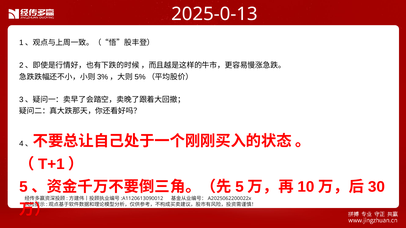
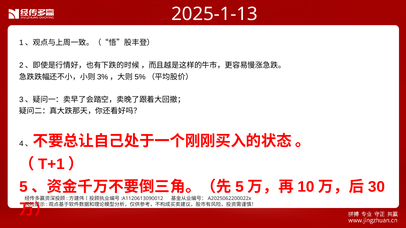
2025-0-13: 2025-0-13 -> 2025-1-13
